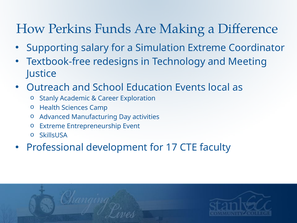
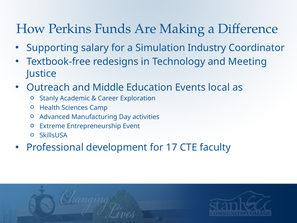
Simulation Extreme: Extreme -> Industry
School: School -> Middle
